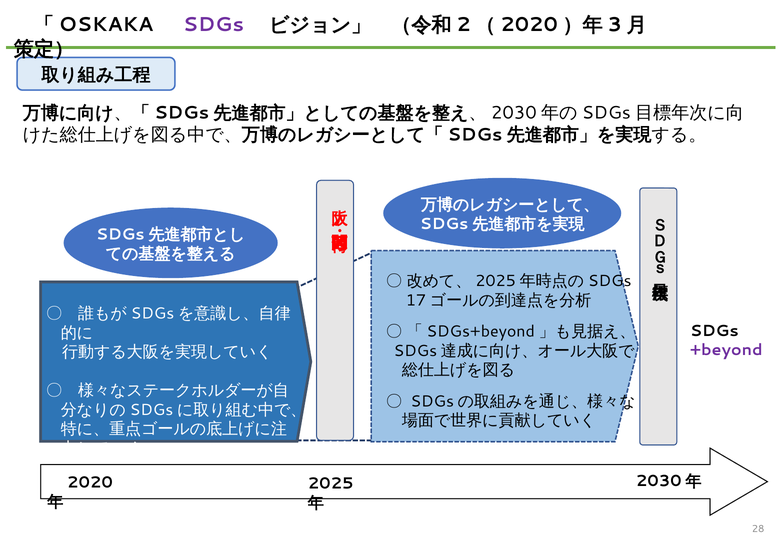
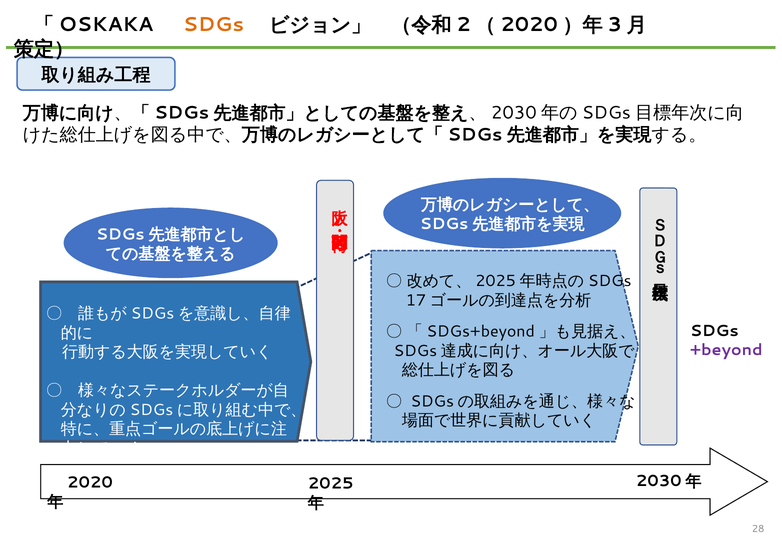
SDGs at (213, 25) colour: purple -> orange
